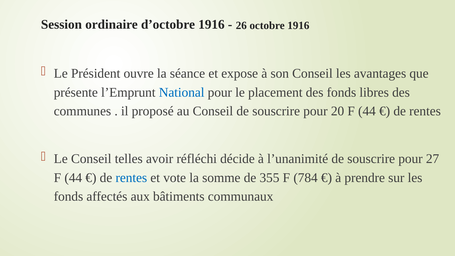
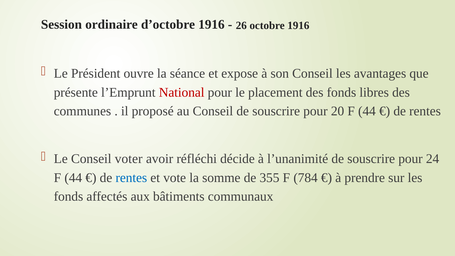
National colour: blue -> red
telles: telles -> voter
27: 27 -> 24
